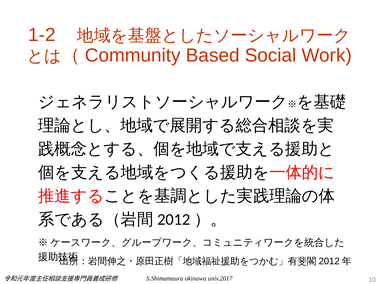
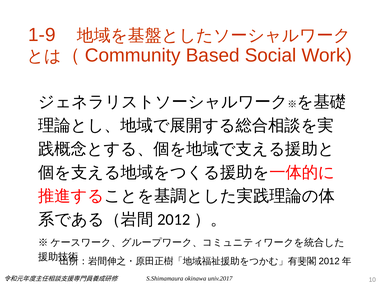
1-2: 1-2 -> 1-9
